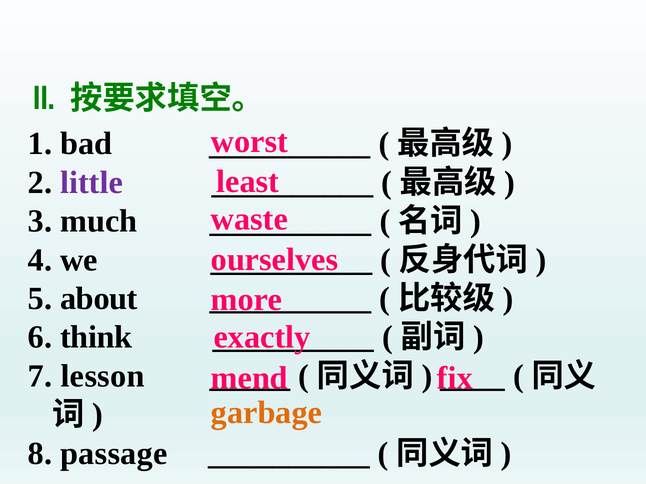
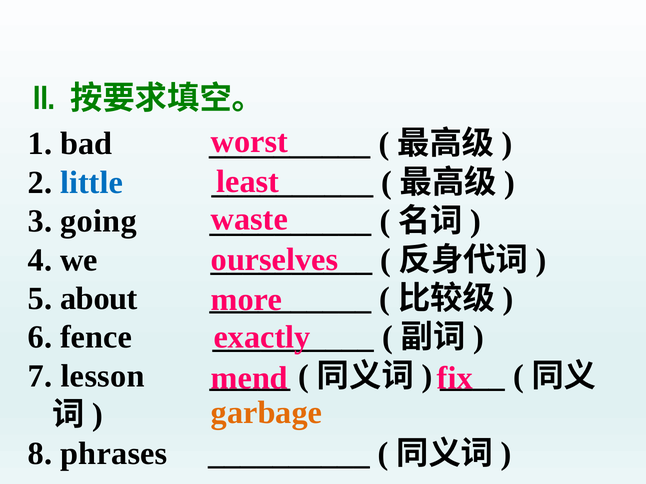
little colour: purple -> blue
much: much -> going
think: think -> fence
passage: passage -> phrases
